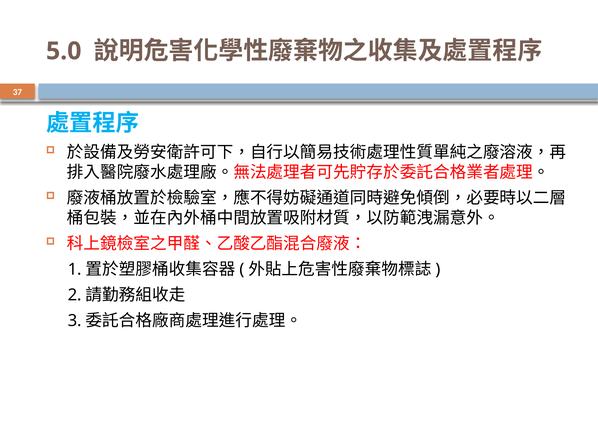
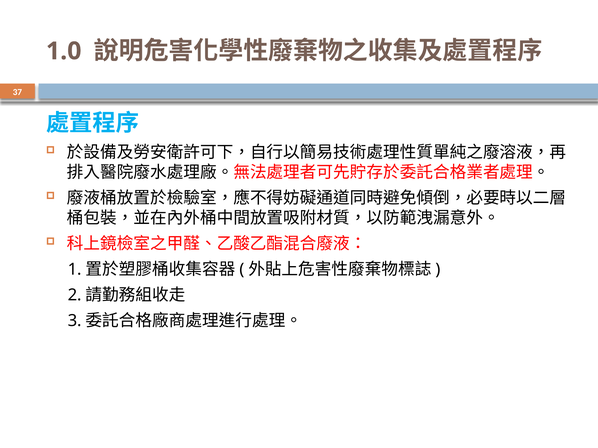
5.0: 5.0 -> 1.0
